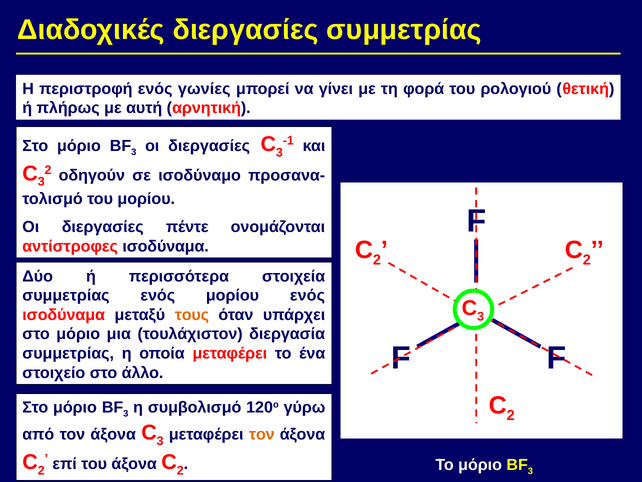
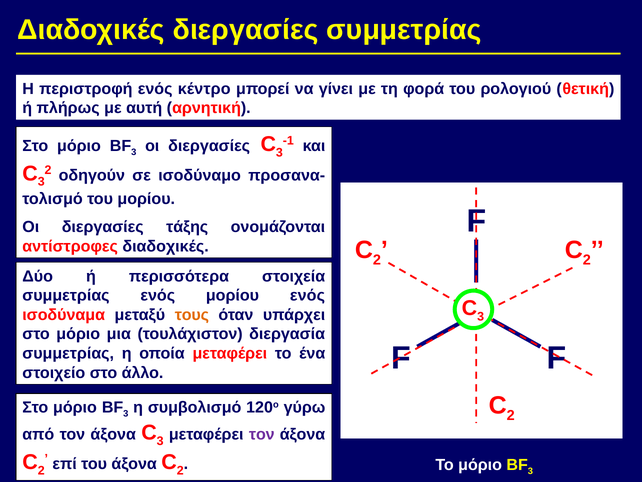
γωνίες: γωνίες -> κέντρο
πέντε: πέντε -> τάξης
αντίστροφες ισοδύναμα: ισοδύναμα -> διαδοχικές
τον at (262, 434) colour: orange -> purple
